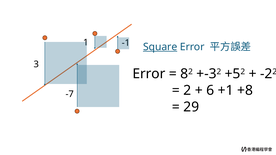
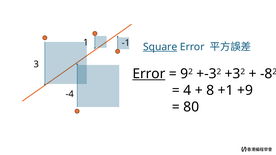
Error at (149, 74) underline: none -> present
8: 8 -> 9
+5: +5 -> +3
-2: -2 -> -8
2 at (187, 91): 2 -> 4
6: 6 -> 8
+8: +8 -> +9
-7: -7 -> -4
29: 29 -> 80
